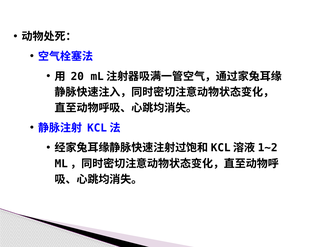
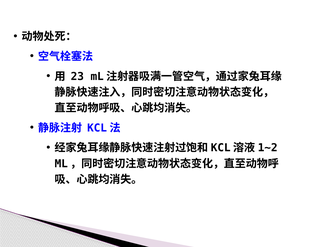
20: 20 -> 23
